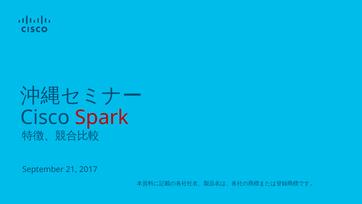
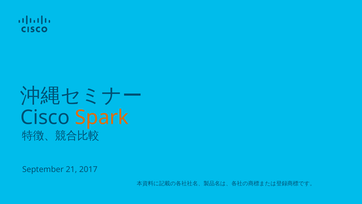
Spark colour: red -> orange
